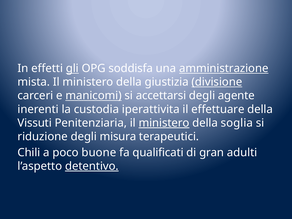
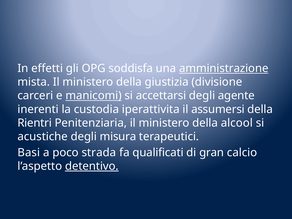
gli underline: present -> none
divisione underline: present -> none
effettuare: effettuare -> assumersi
Vissuti: Vissuti -> Rientri
ministero at (164, 123) underline: present -> none
soglia: soglia -> alcool
riduzione: riduzione -> acustiche
Chili: Chili -> Basi
buone: buone -> strada
adulti: adulti -> calcio
